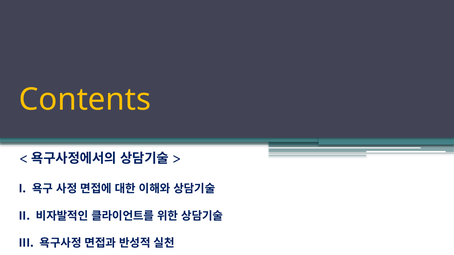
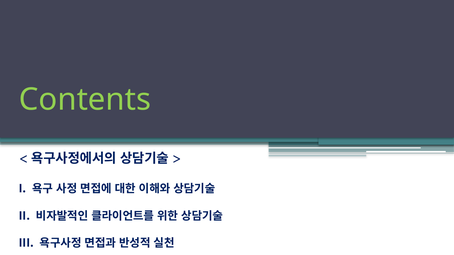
Contents colour: yellow -> light green
